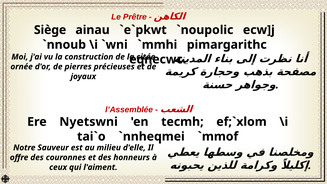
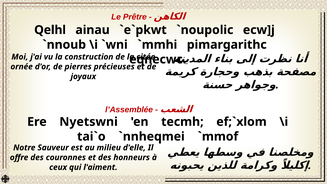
Siège: Siège -> Qelhl
